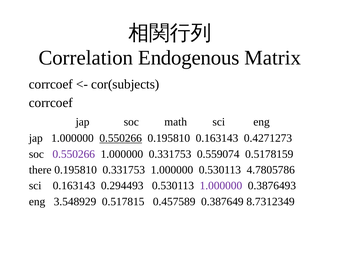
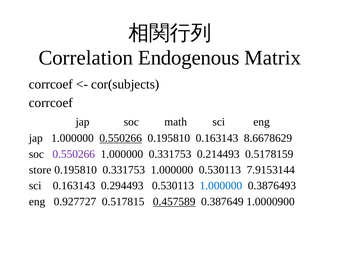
0.4271273: 0.4271273 -> 8.6678629
0.559074: 0.559074 -> 0.214493
there: there -> store
4.7805786: 4.7805786 -> 7.9153144
1.000000 at (221, 186) colour: purple -> blue
3.548929: 3.548929 -> 0.927727
0.457589 underline: none -> present
8.7312349: 8.7312349 -> 1.0000900
